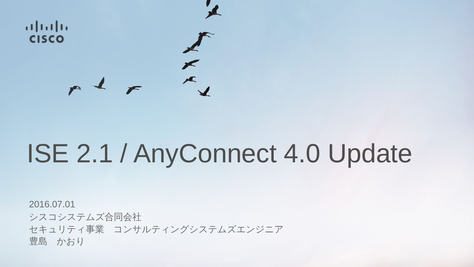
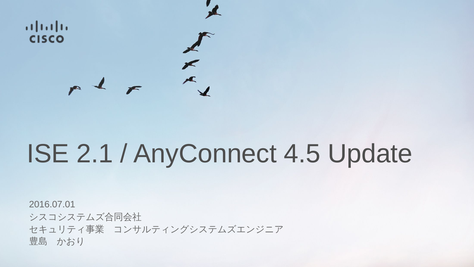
4.0: 4.0 -> 4.5
